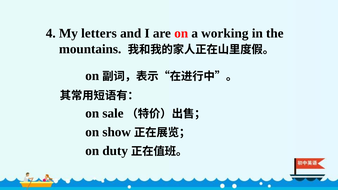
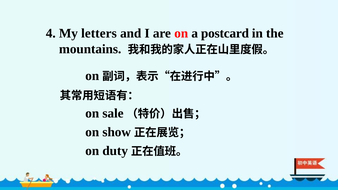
working: working -> postcard
